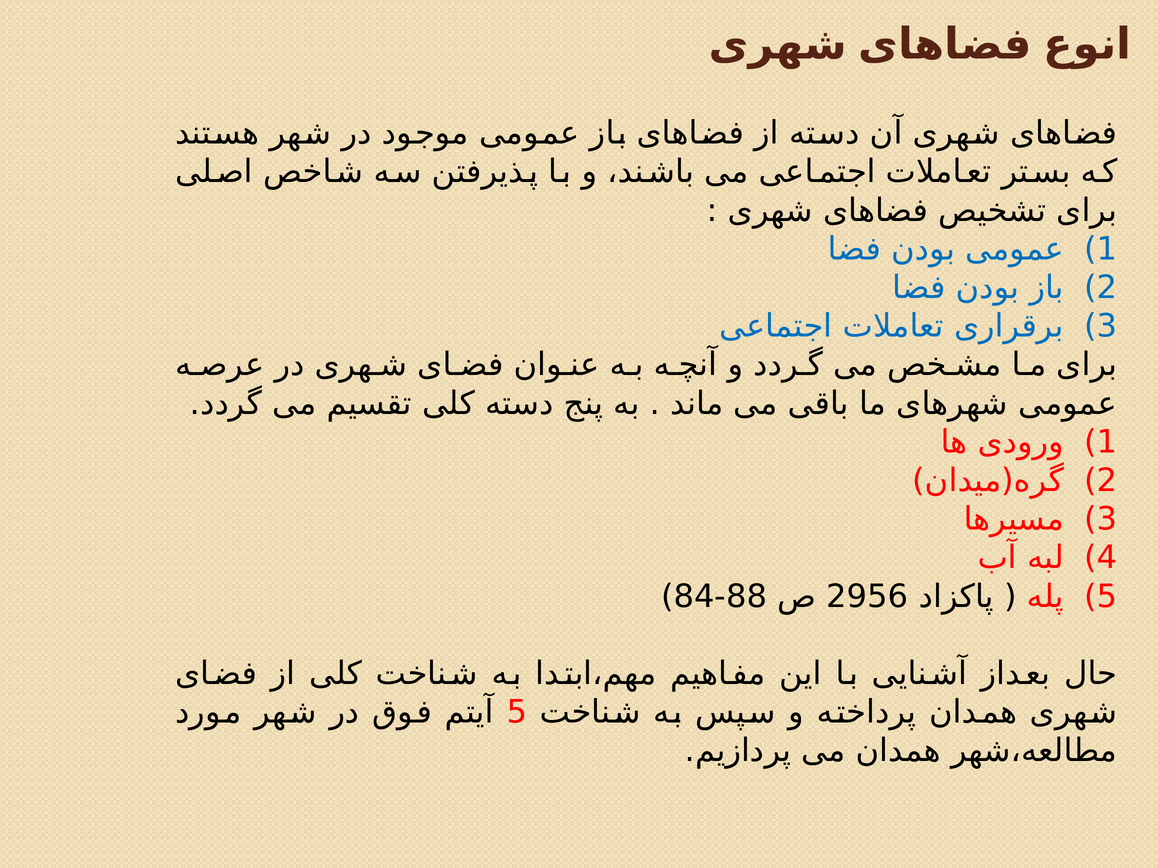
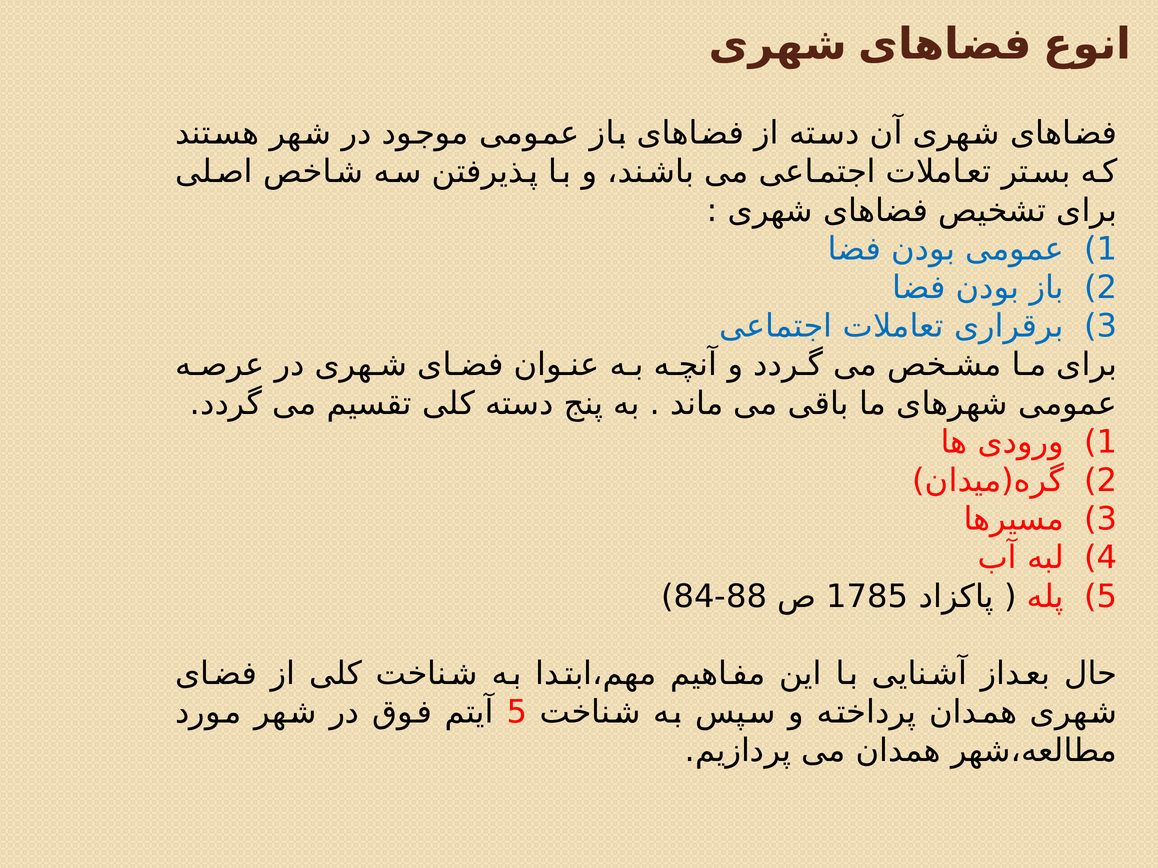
2956: 2956 -> 1785
